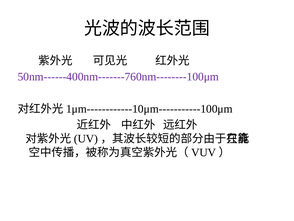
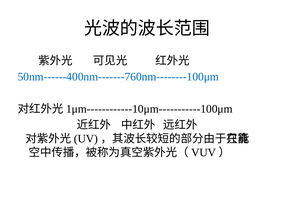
50nm------400nm-------760nm--------100μm colour: purple -> blue
